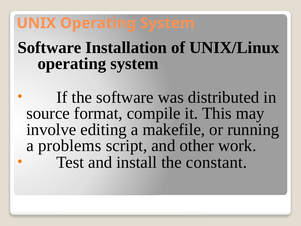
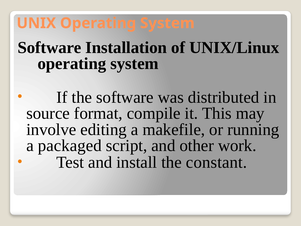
problems: problems -> packaged
